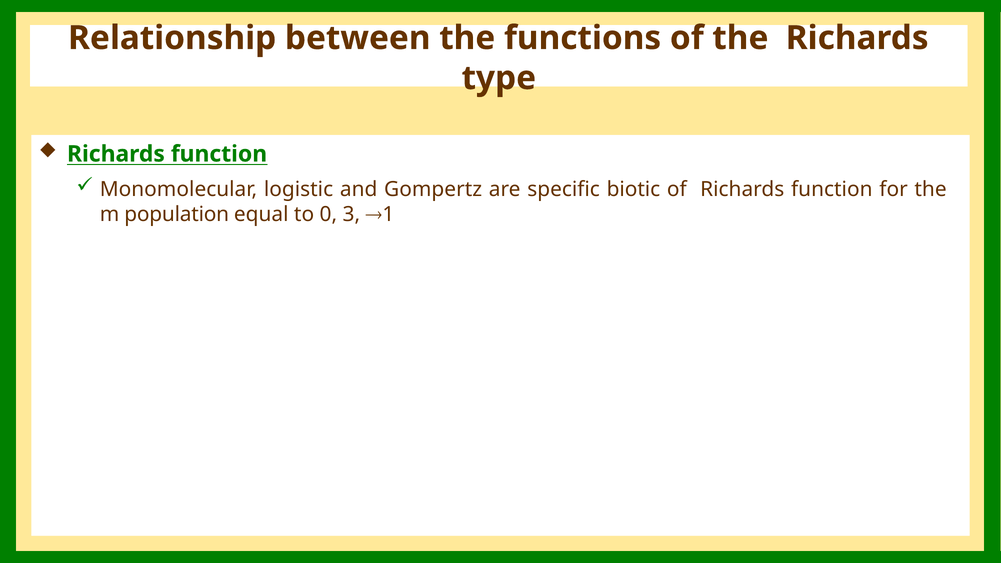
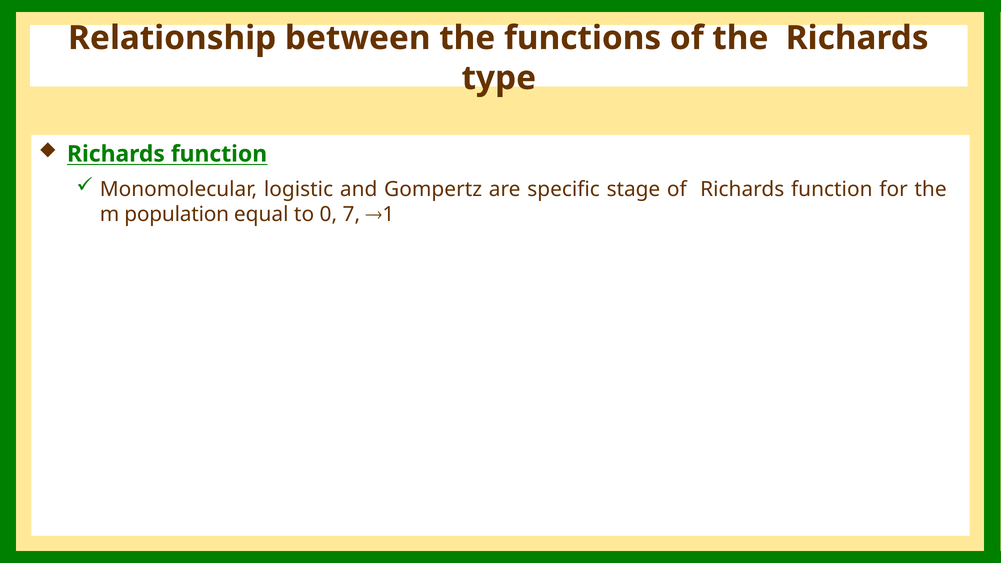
biotic: biotic -> stage
3: 3 -> 7
